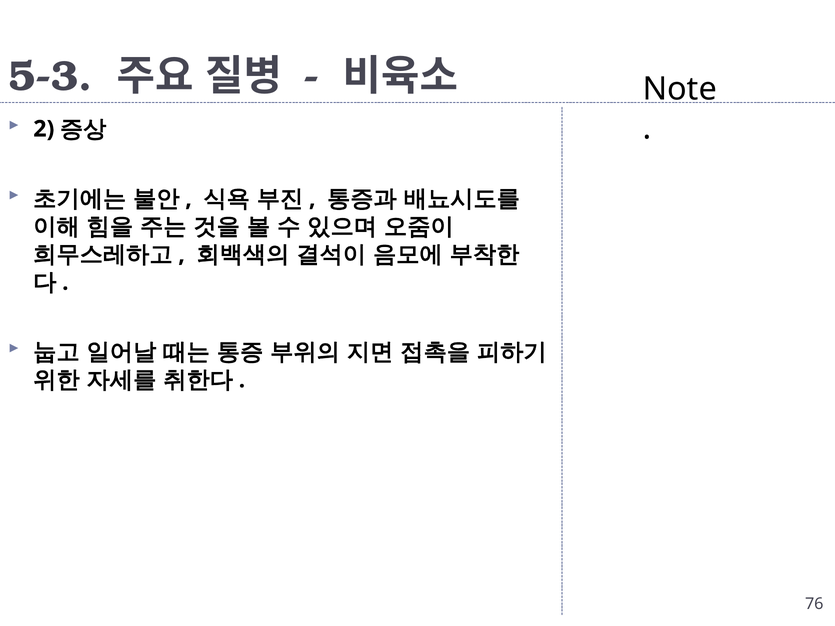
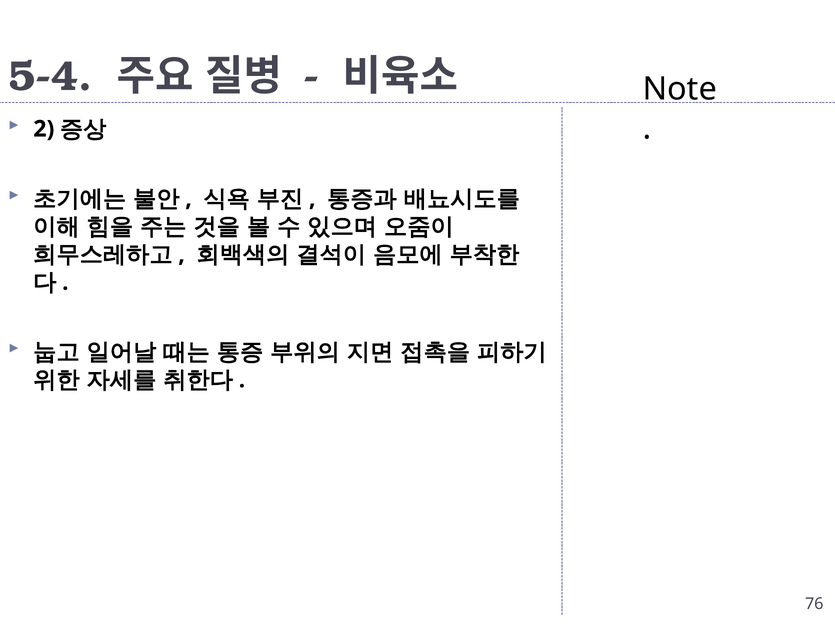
5-3: 5-3 -> 5-4
